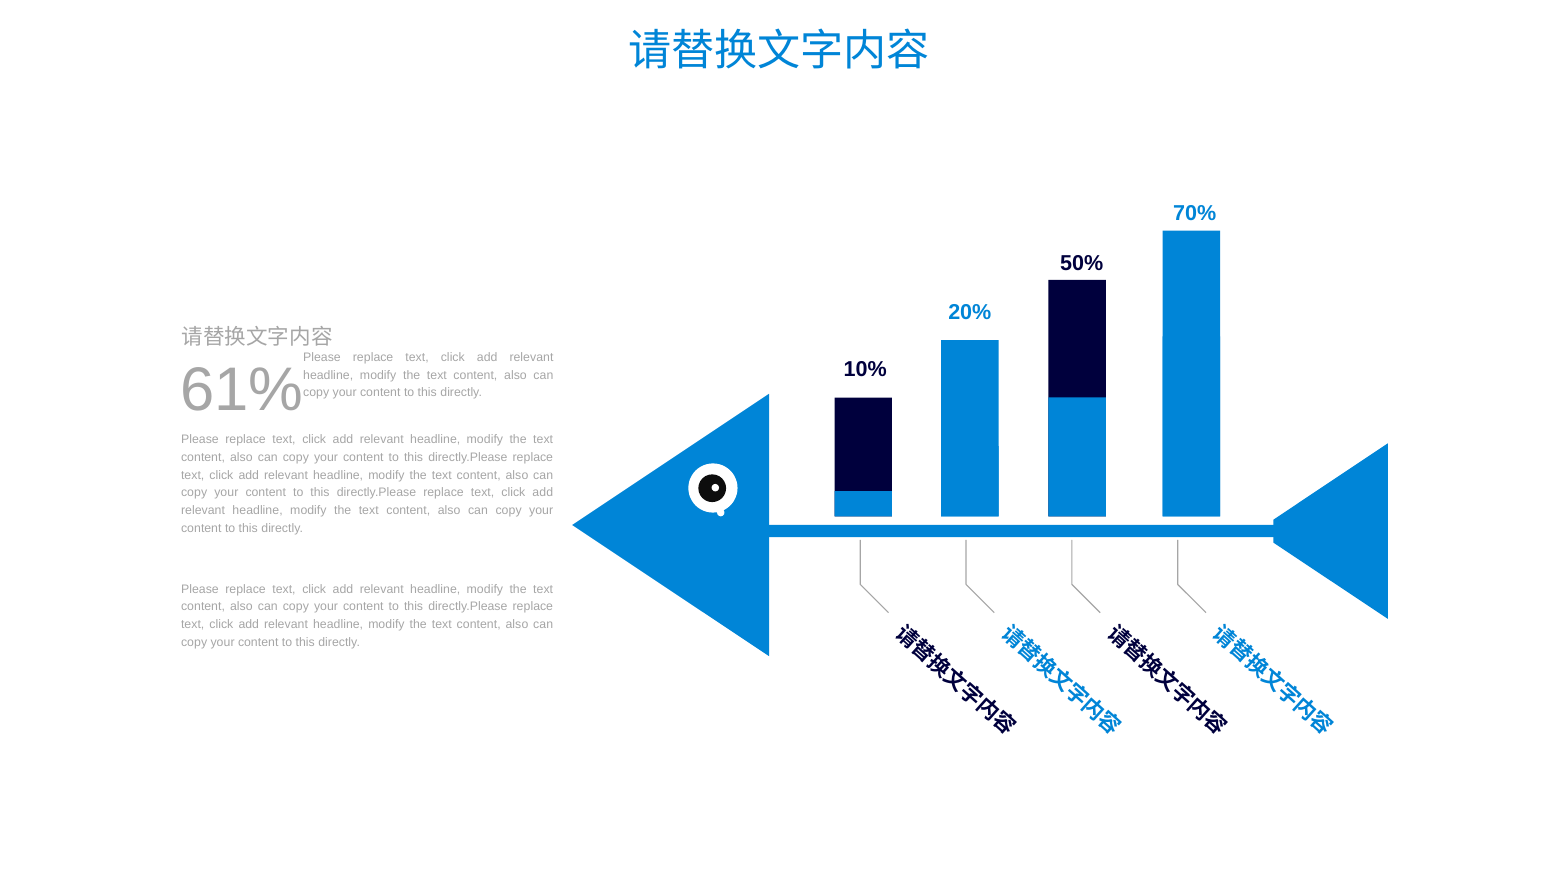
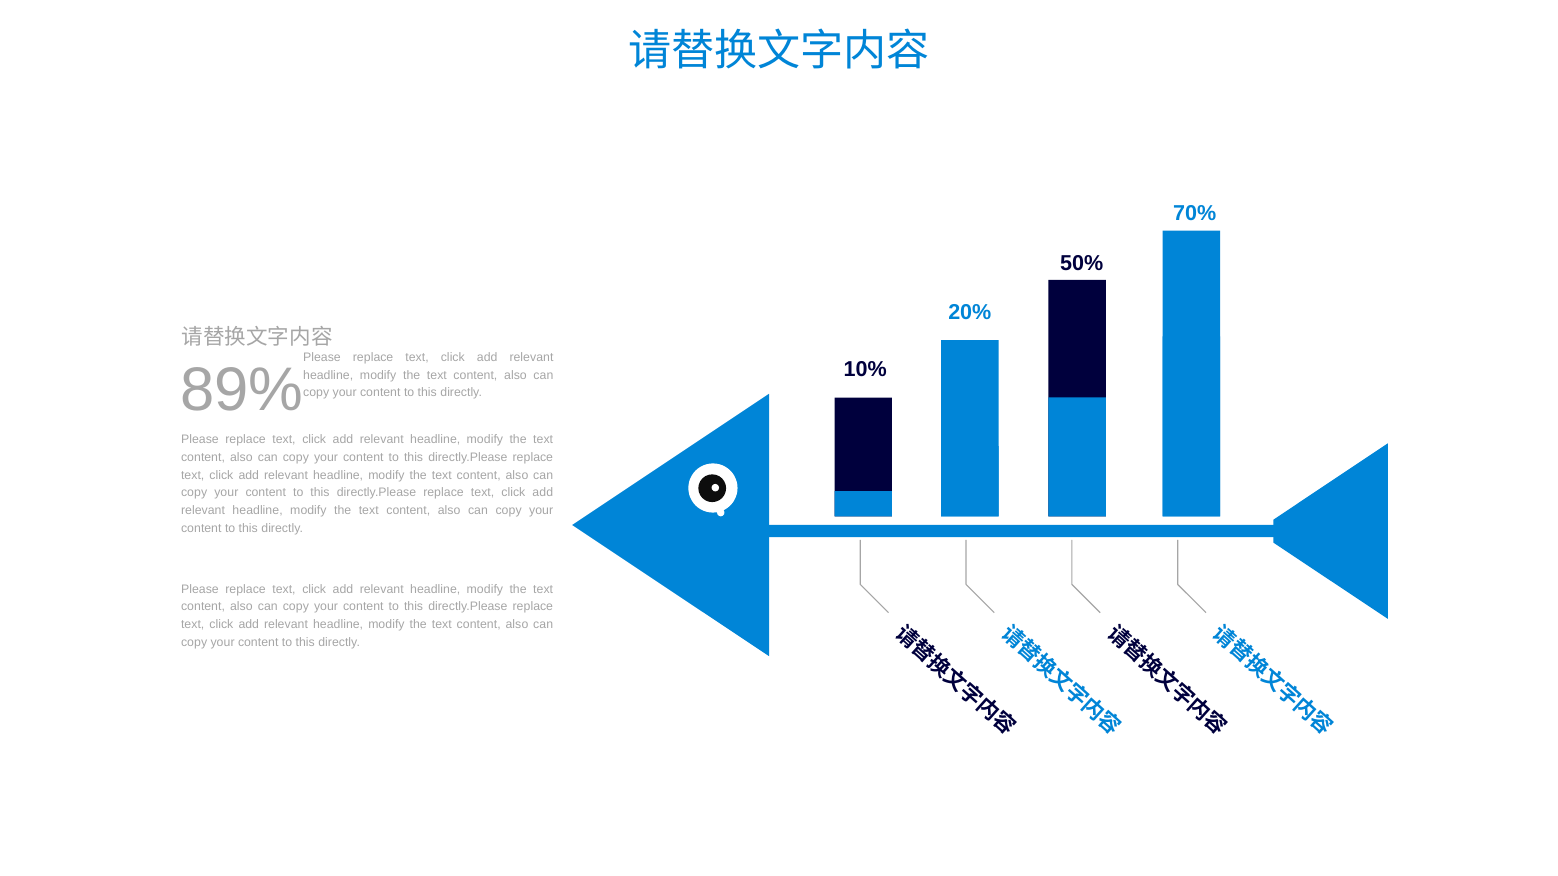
61%: 61% -> 89%
